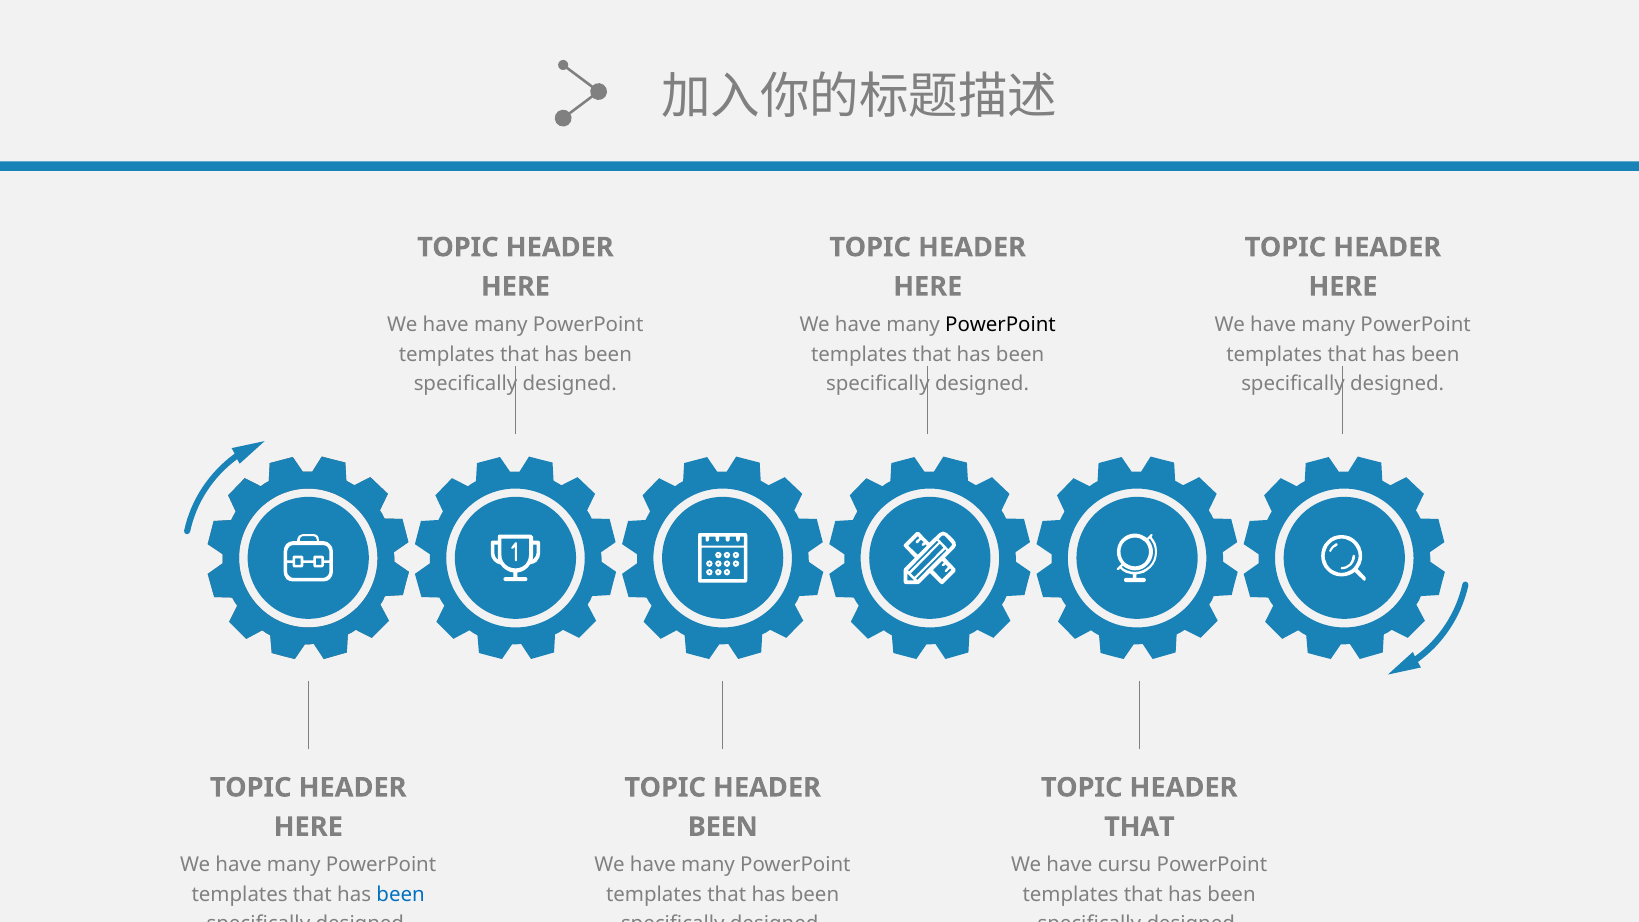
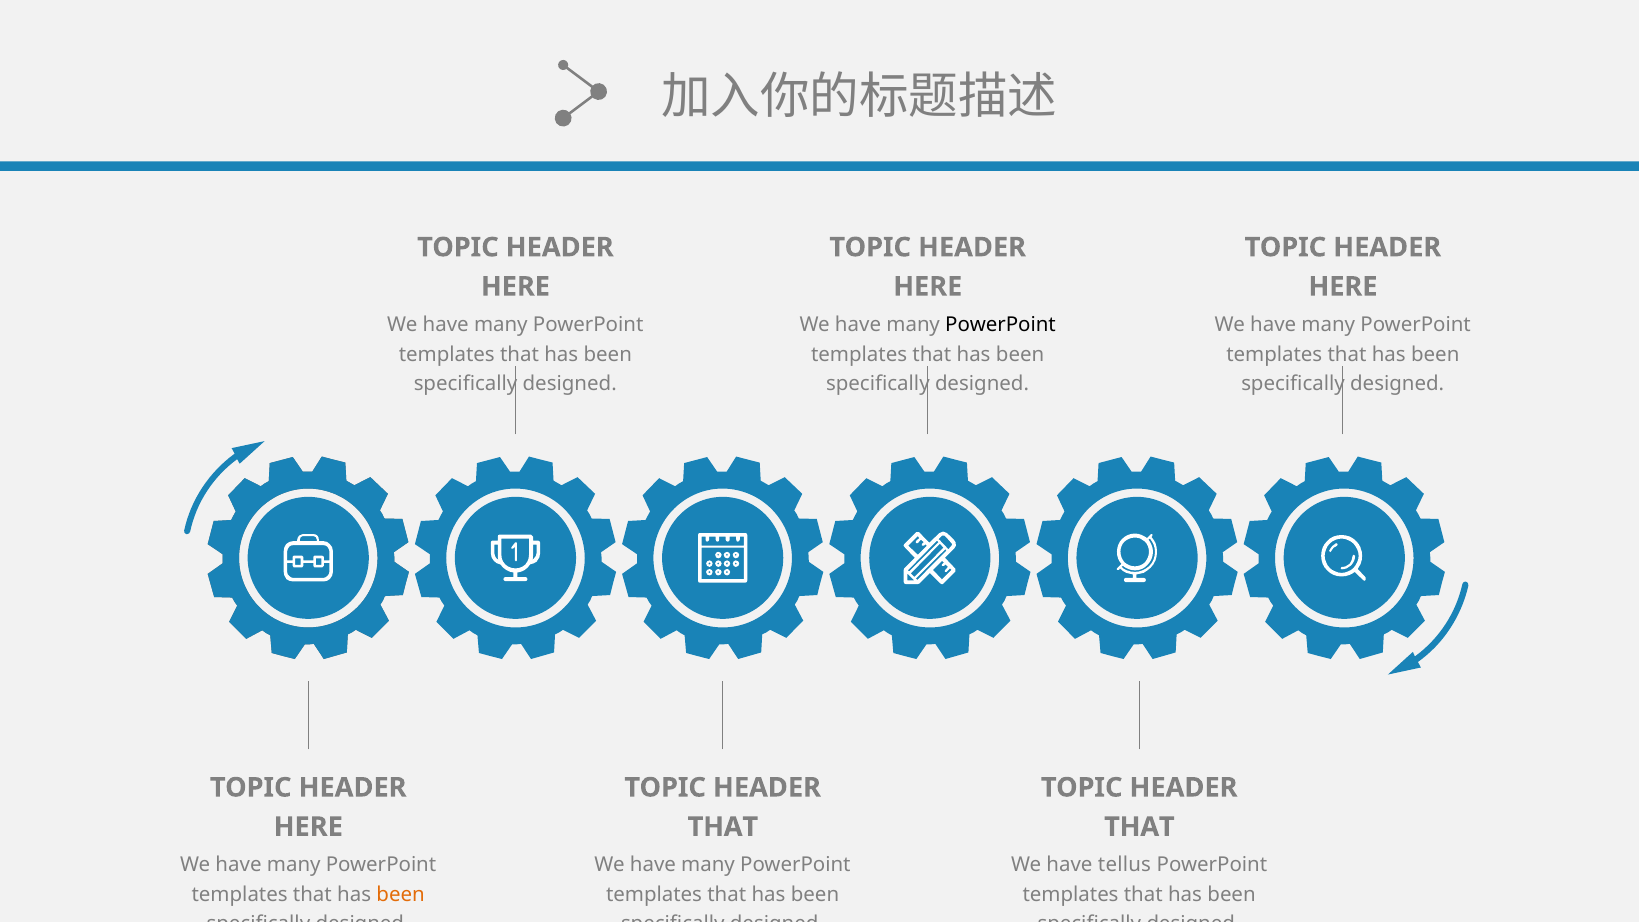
BEEN at (723, 827): BEEN -> THAT
cursu: cursu -> tellus
been at (401, 895) colour: blue -> orange
